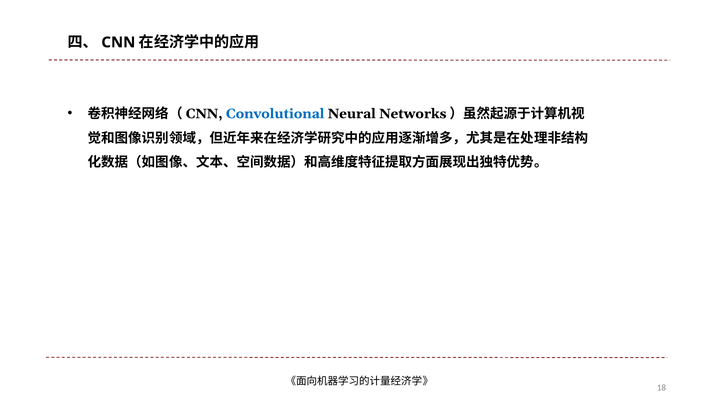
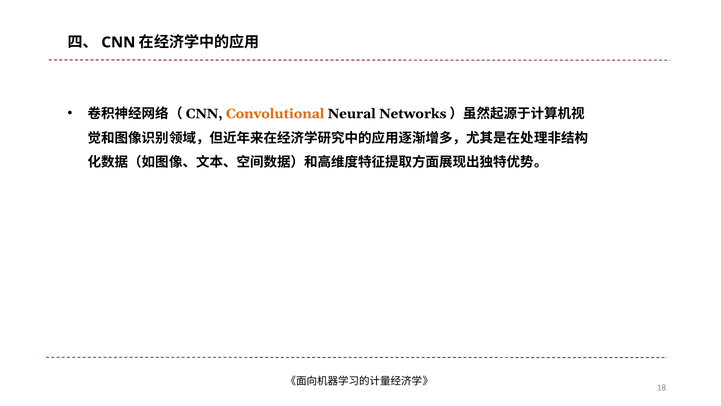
Convolutional colour: blue -> orange
